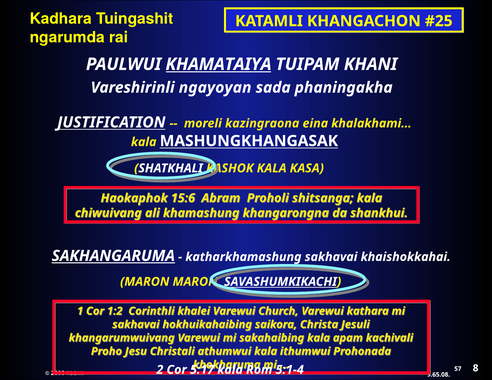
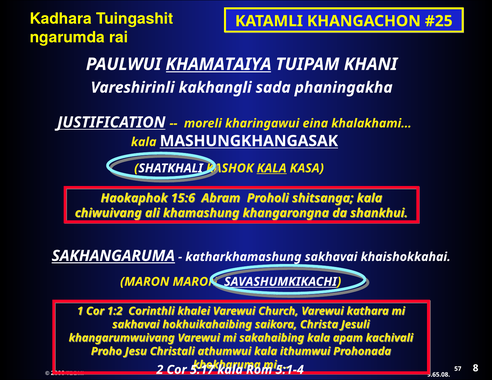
ngayoyan: ngayoyan -> kakhangli
kazingraona: kazingraona -> kharingawui
KALA at (272, 168) underline: none -> present
